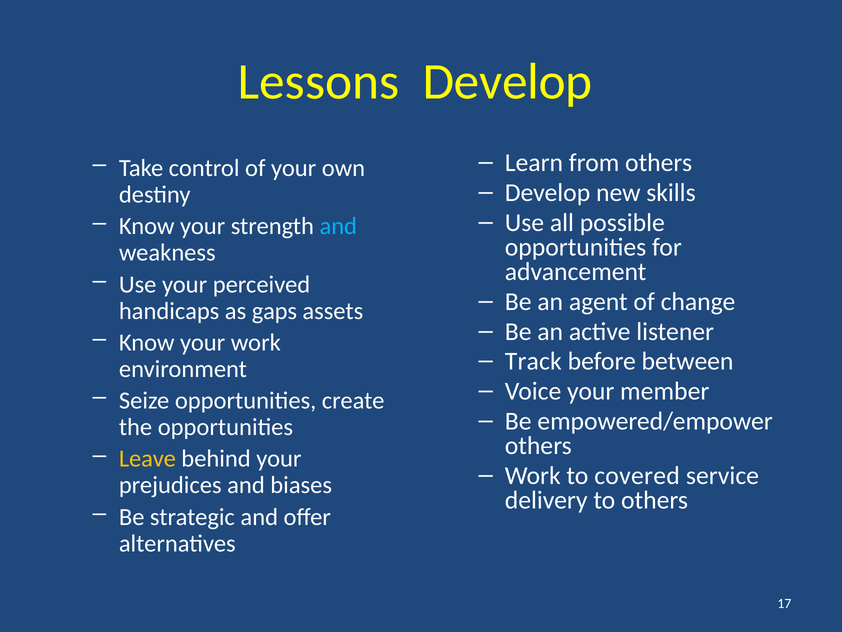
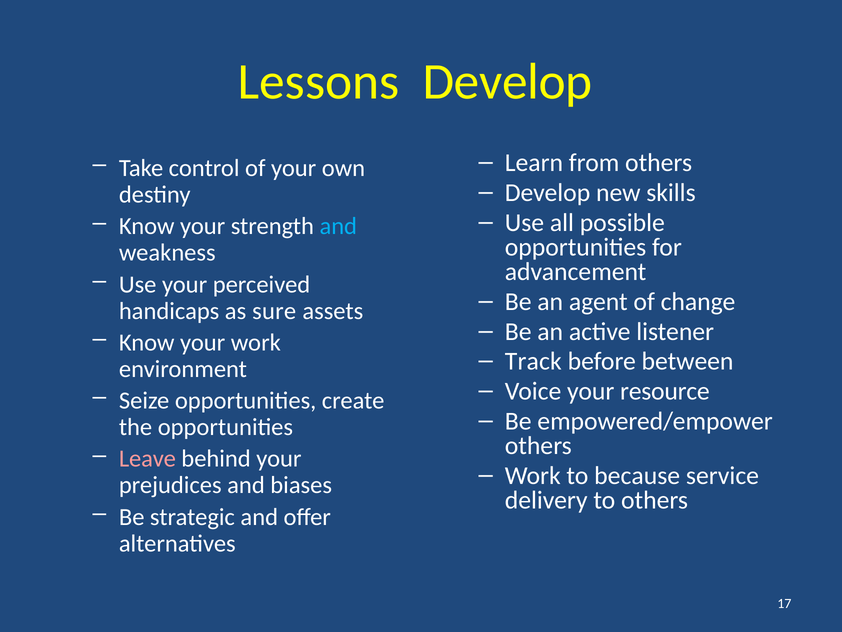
gaps: gaps -> sure
member: member -> resource
Leave colour: yellow -> pink
covered: covered -> because
